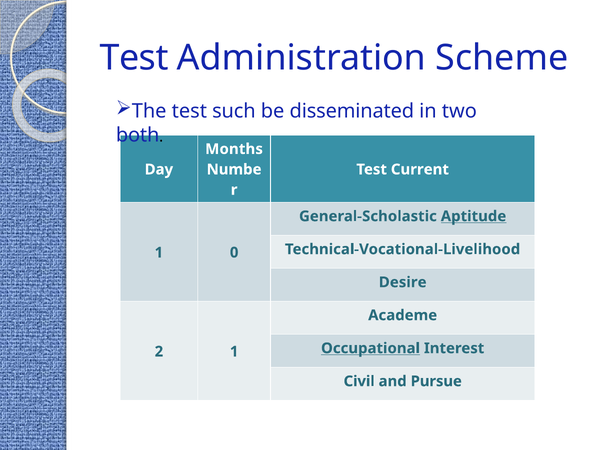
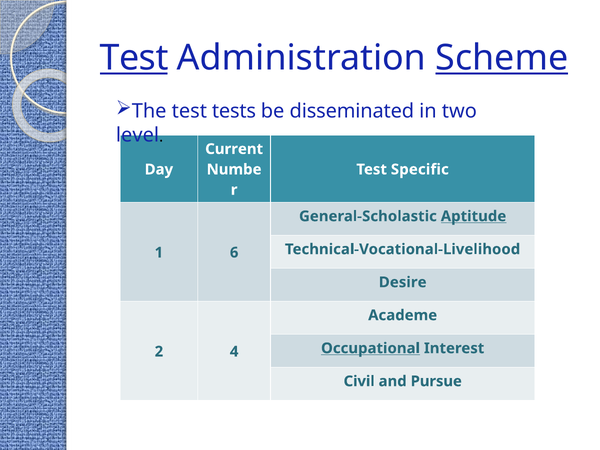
Test at (134, 58) underline: none -> present
Scheme underline: none -> present
such: such -> tests
both: both -> level
Months: Months -> Current
Current: Current -> Specific
0: 0 -> 6
2 1: 1 -> 4
